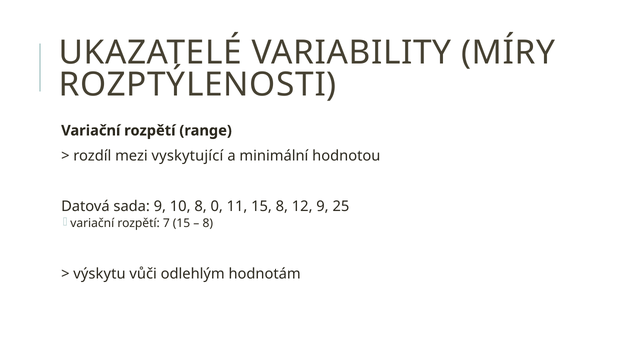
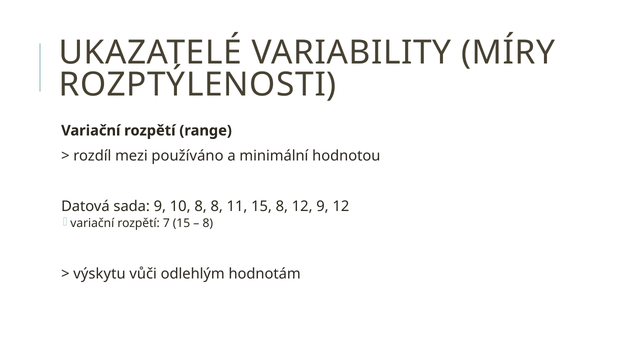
vyskytující: vyskytující -> používáno
8 0: 0 -> 8
9 25: 25 -> 12
